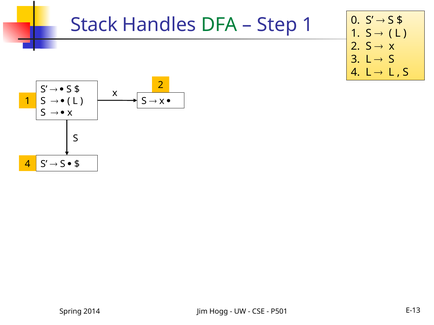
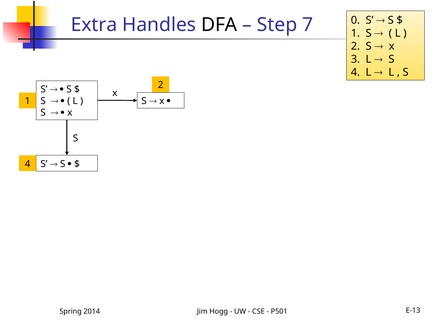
Stack: Stack -> Extra
DFA colour: green -> black
Step 1: 1 -> 7
